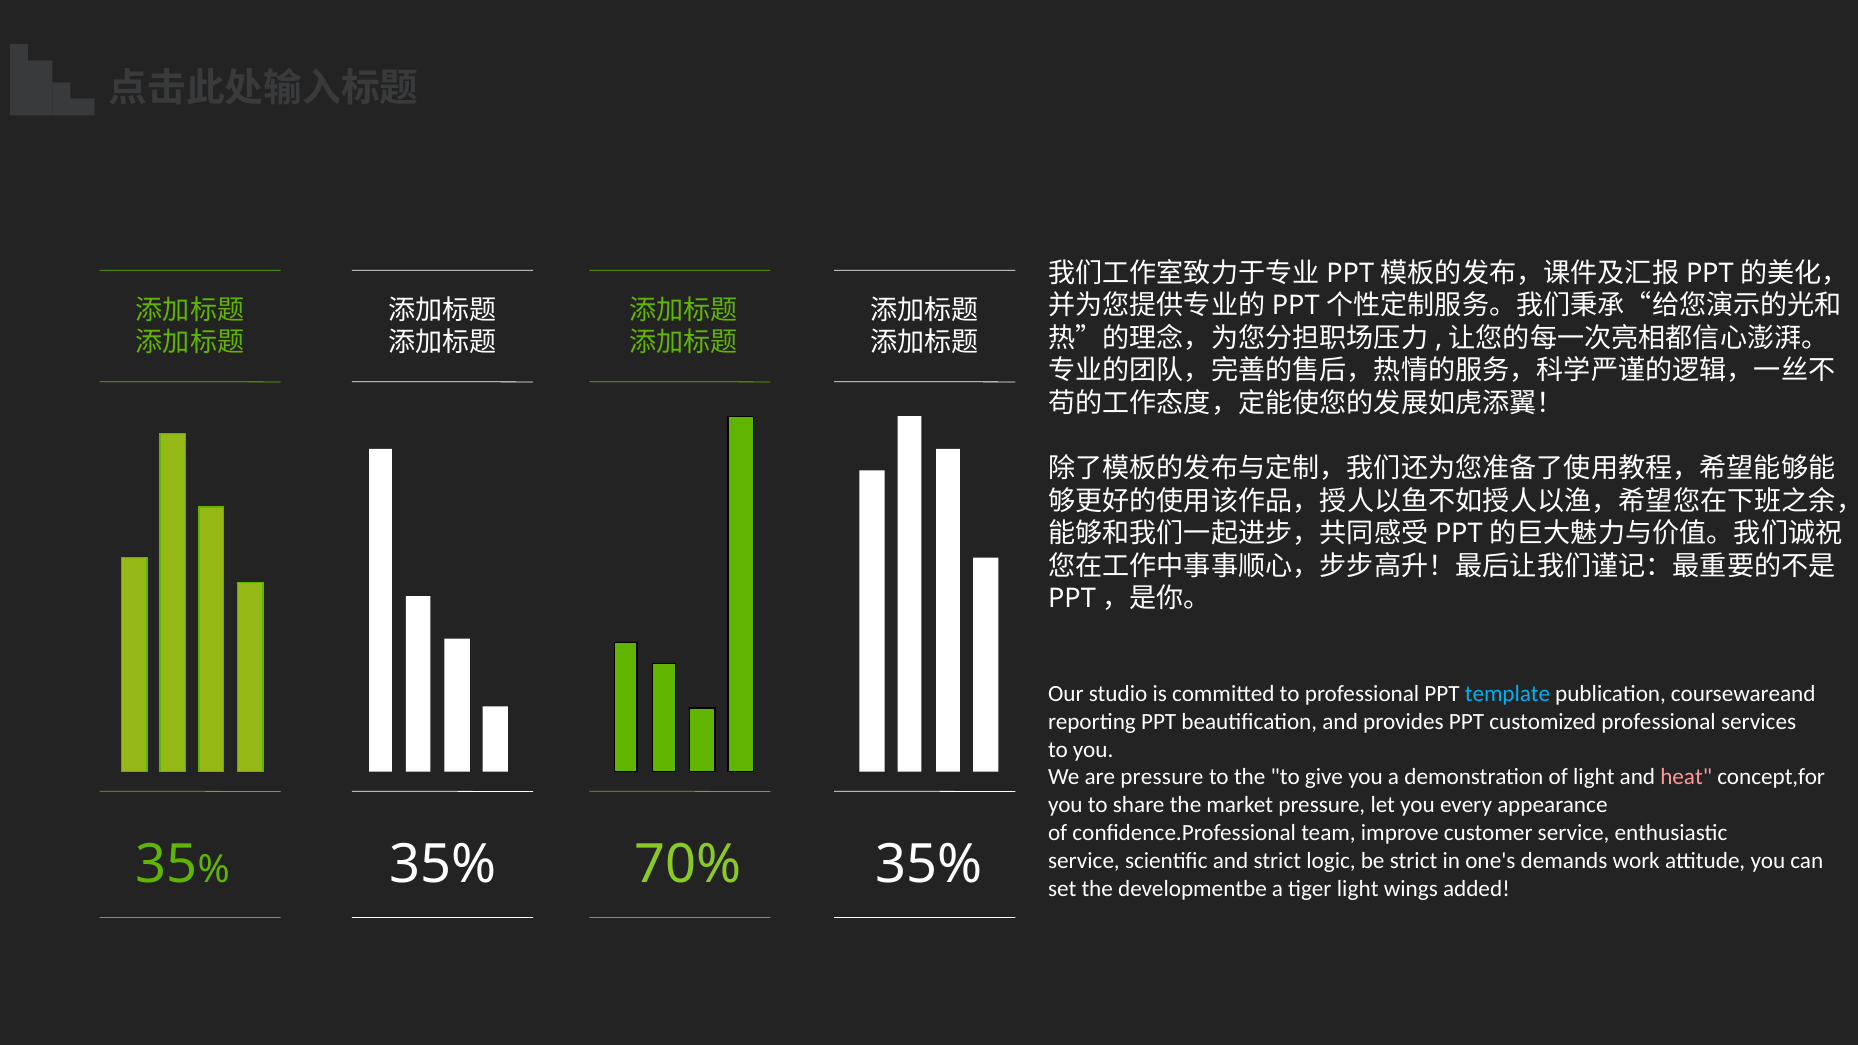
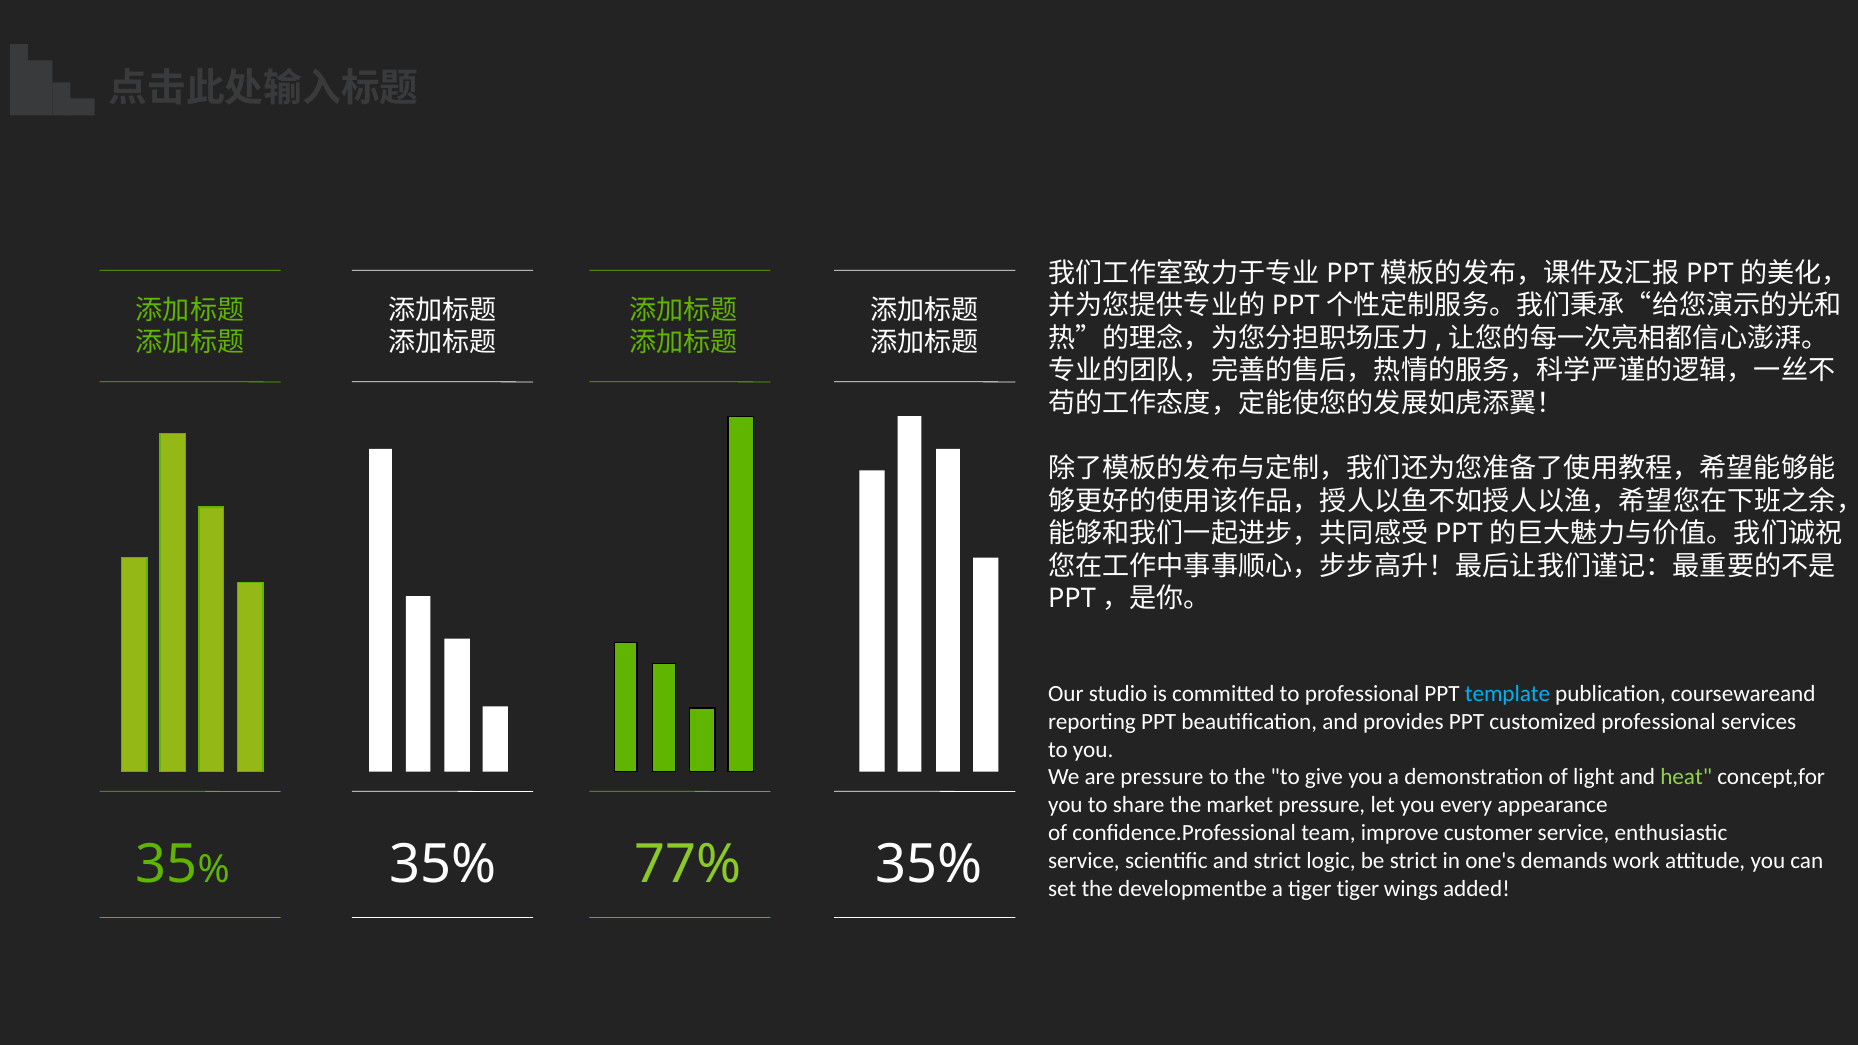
heat colour: pink -> light green
70%: 70% -> 77%
tiger light: light -> tiger
